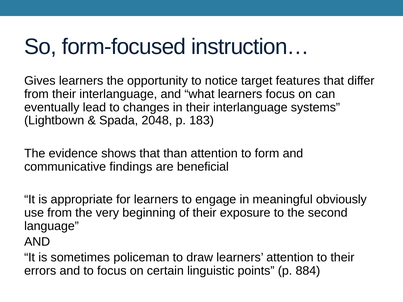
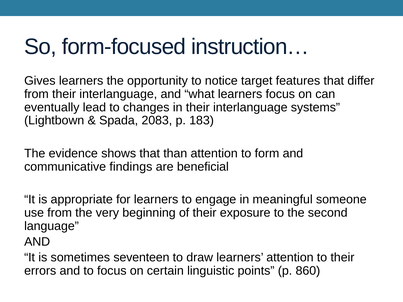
2048: 2048 -> 2083
obviously: obviously -> someone
policeman: policeman -> seventeen
884: 884 -> 860
